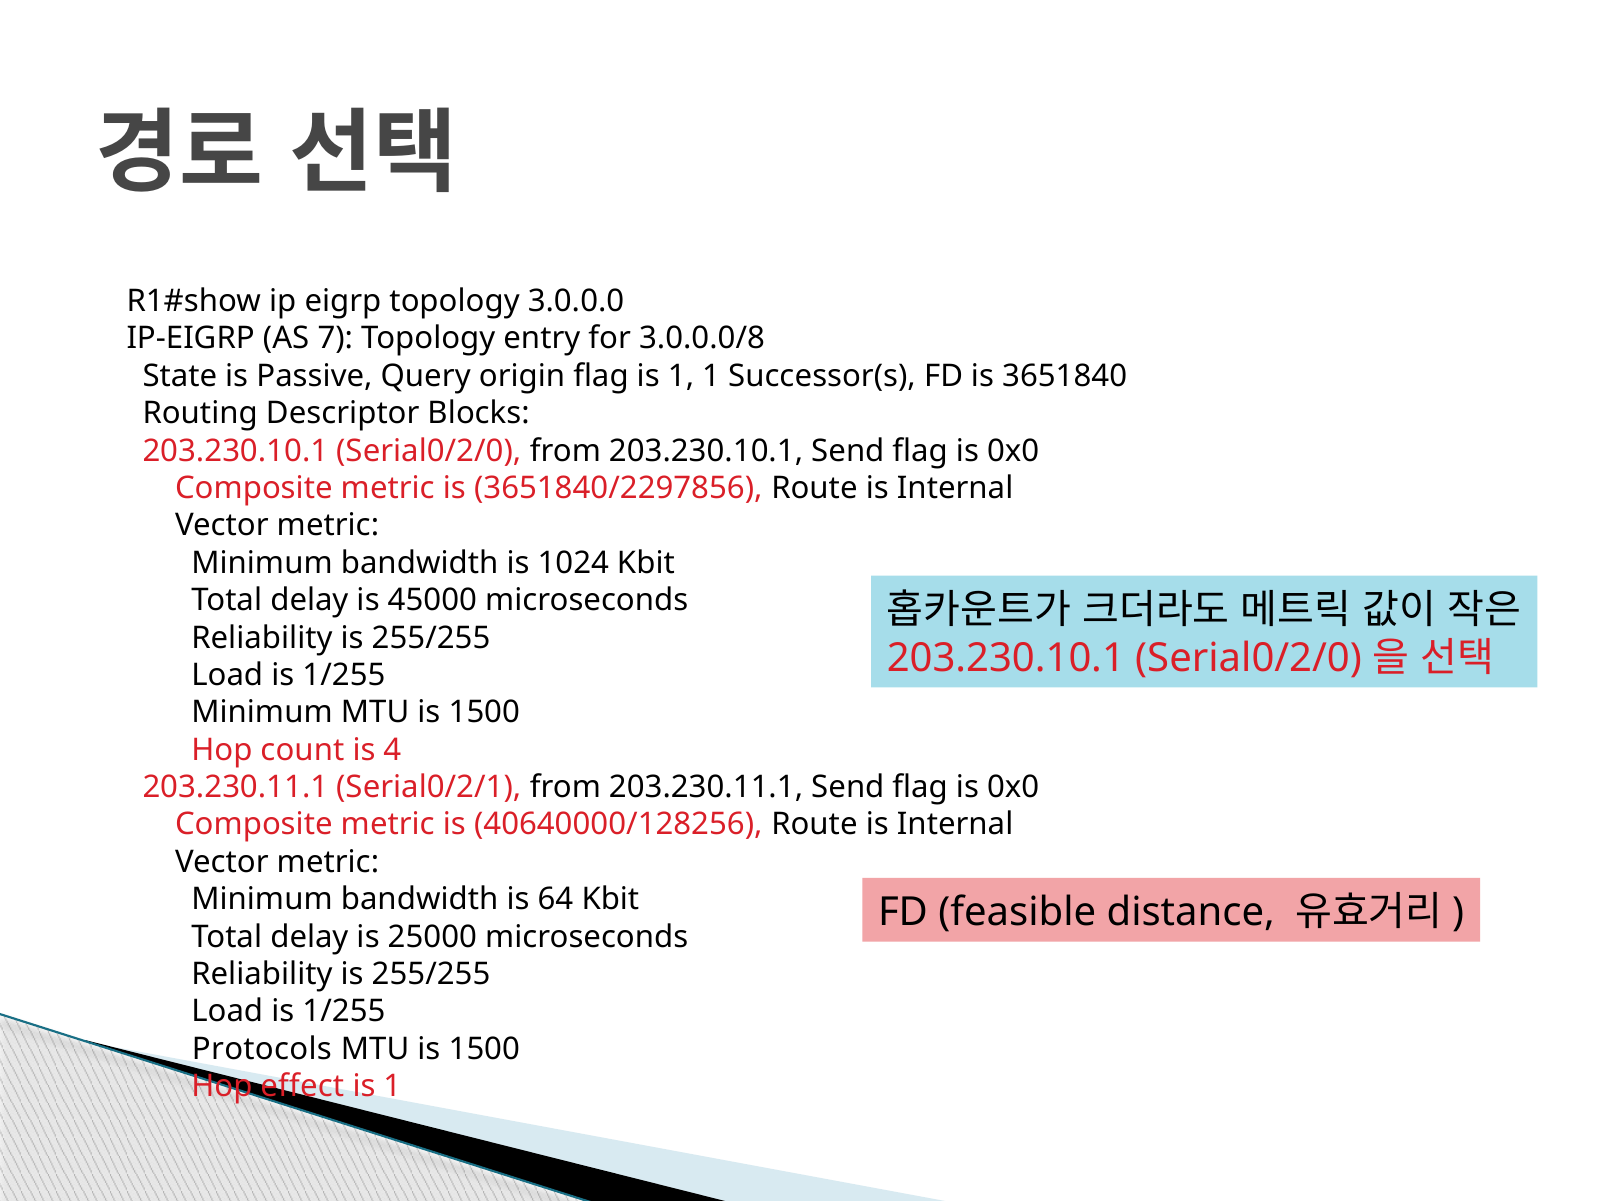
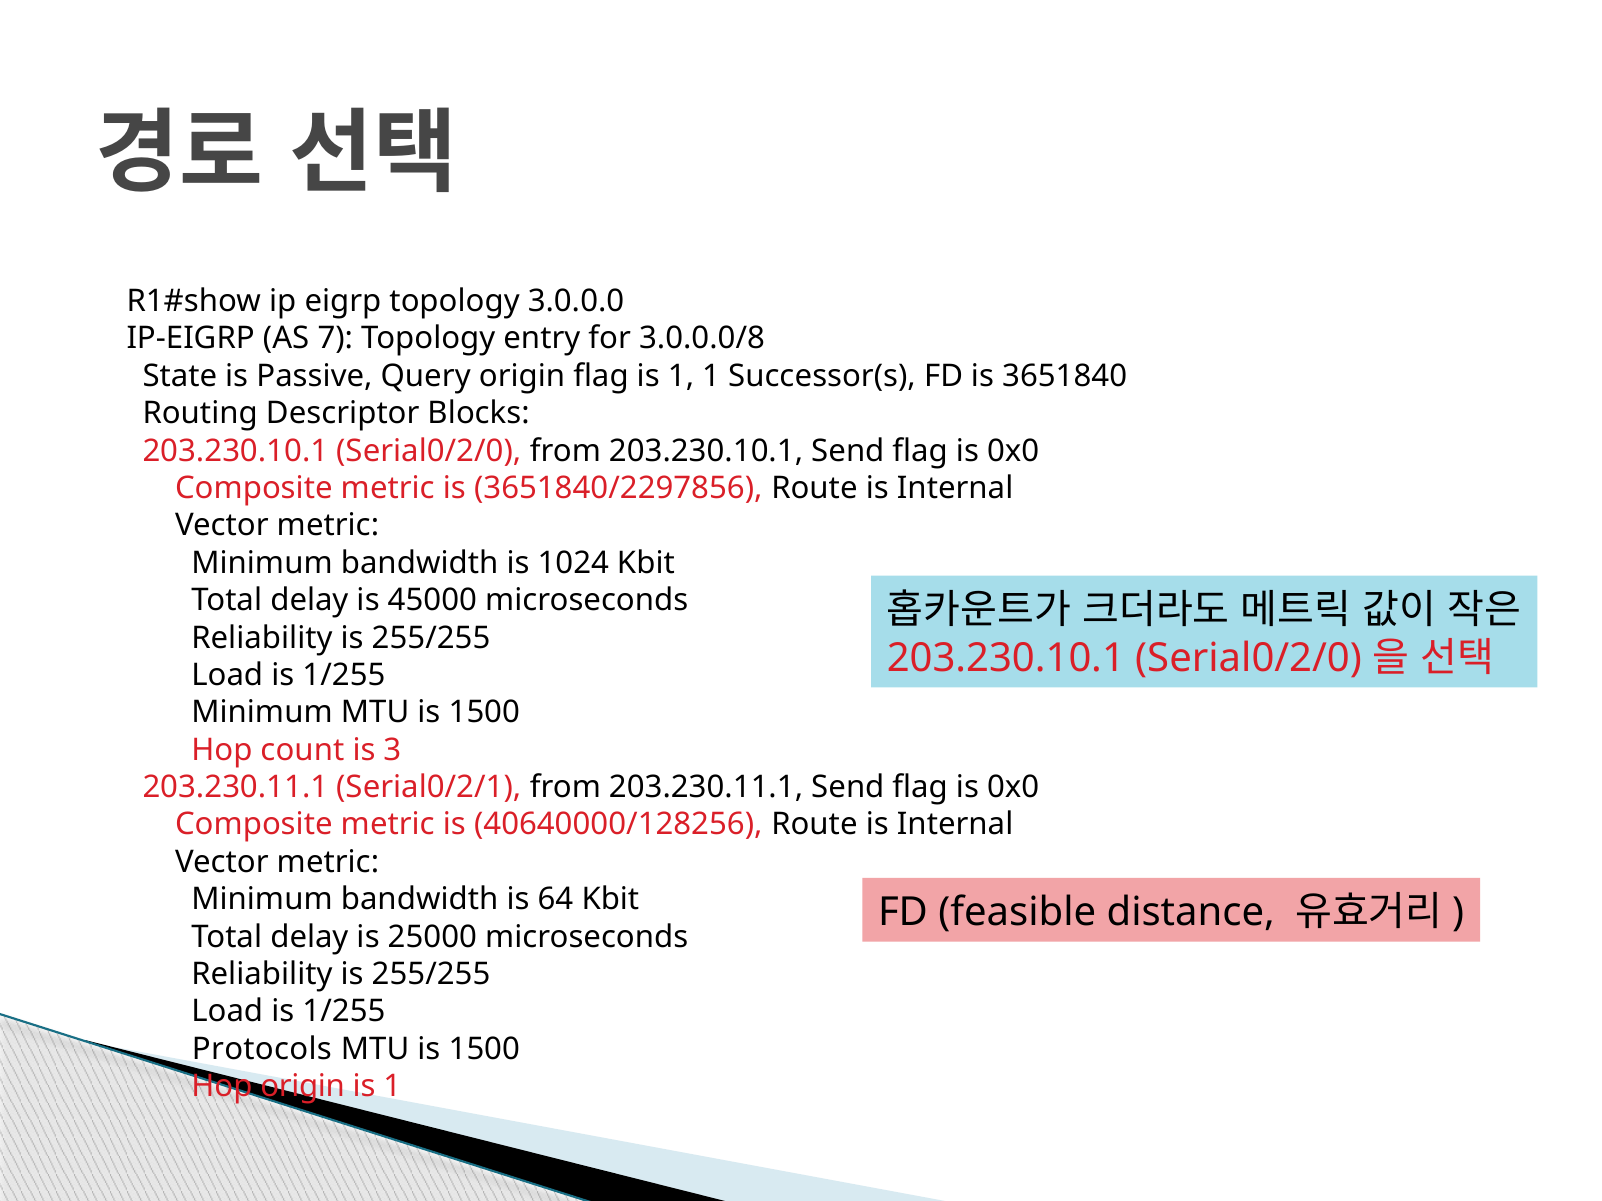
4: 4 -> 3
Hop effect: effect -> origin
